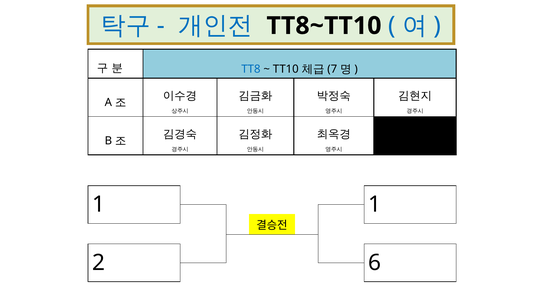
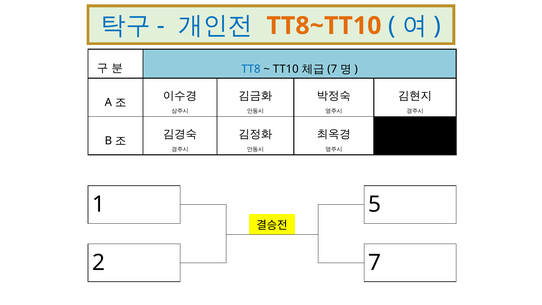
TT8~TT10 colour: black -> orange
1 1: 1 -> 5
2 6: 6 -> 7
